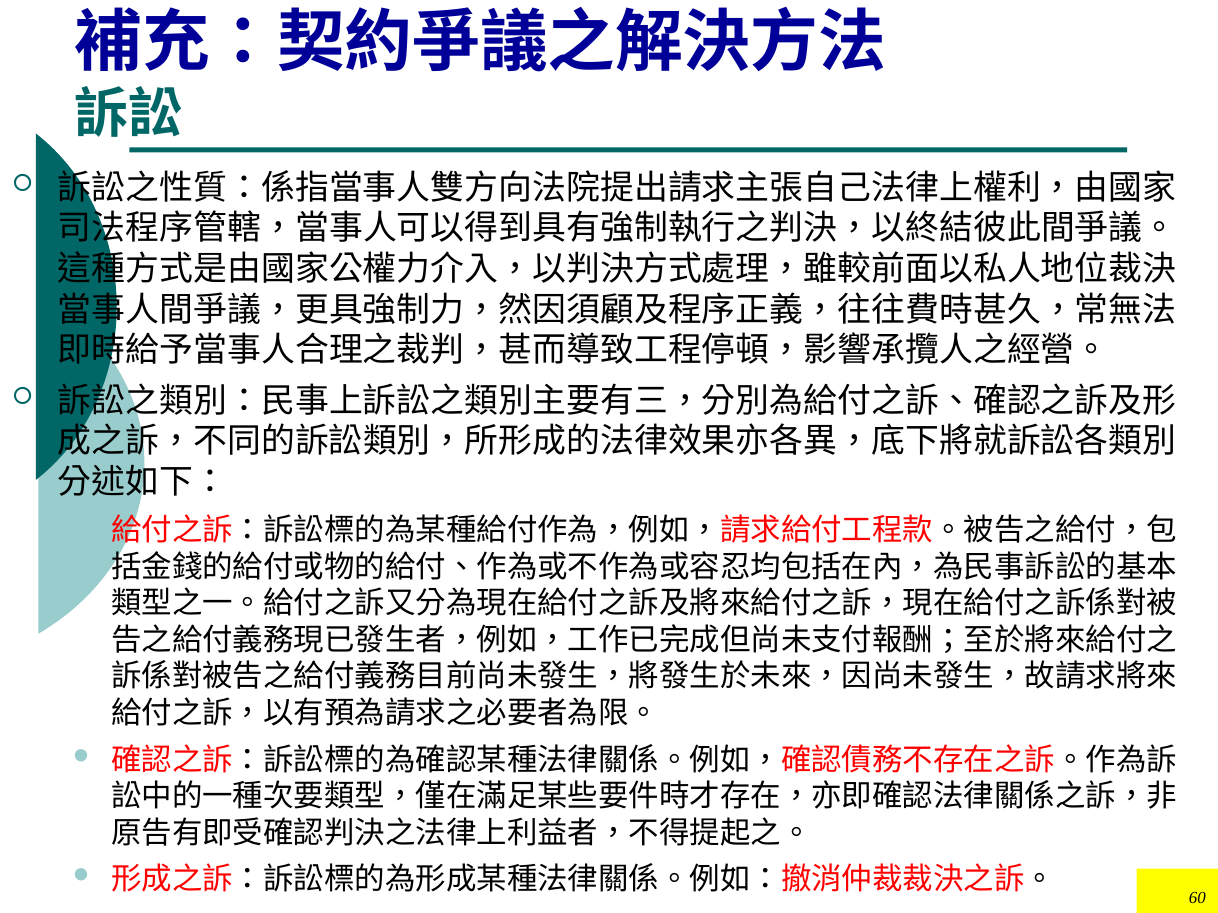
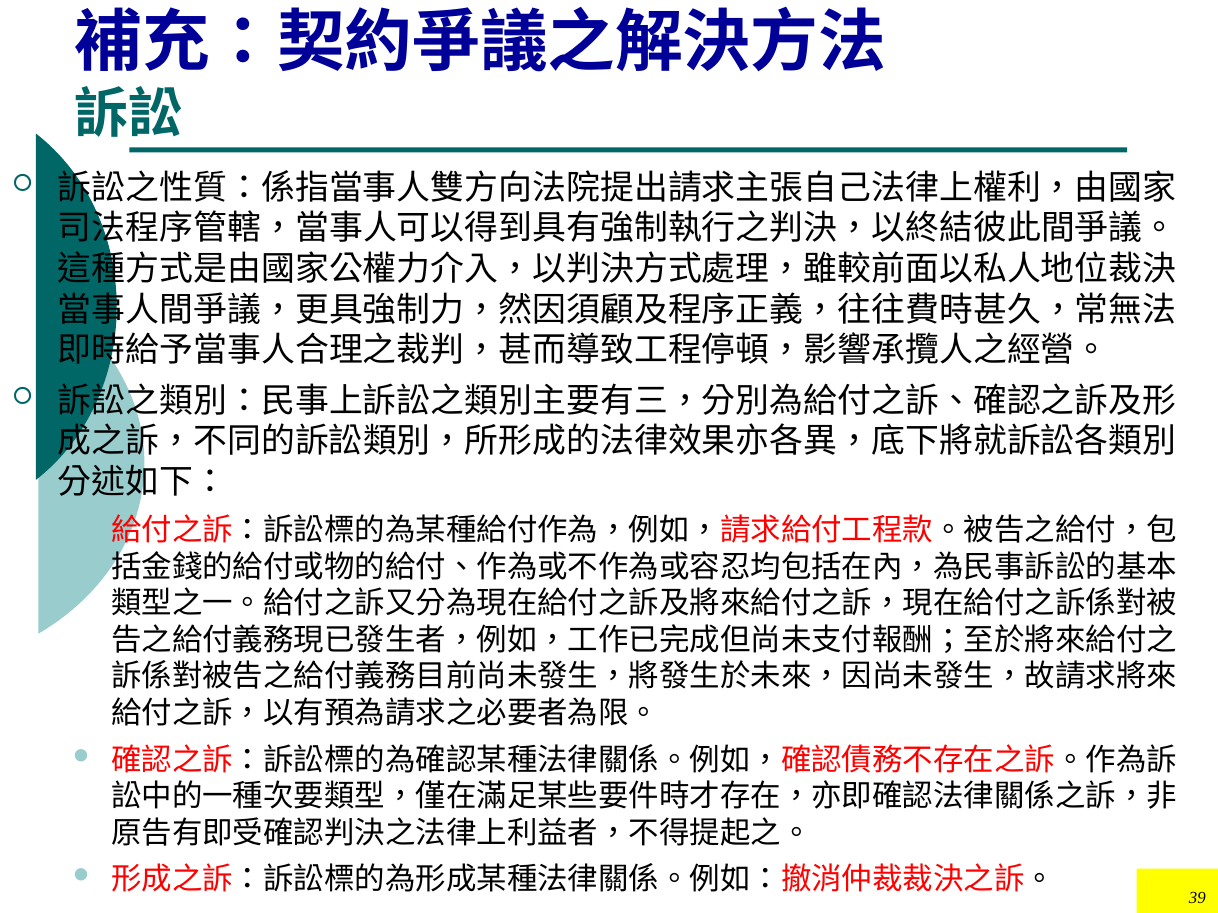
60: 60 -> 39
